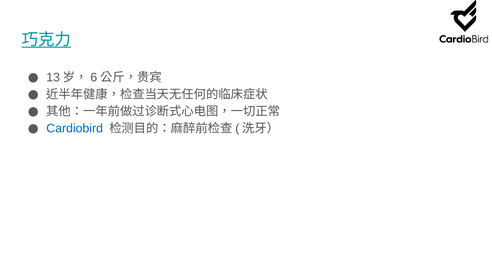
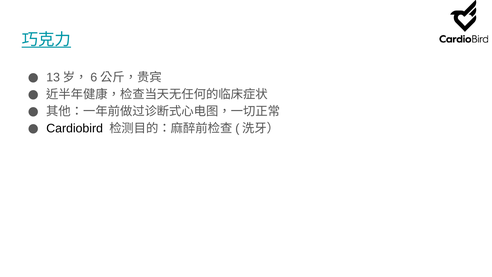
Cardiobird colour: blue -> black
